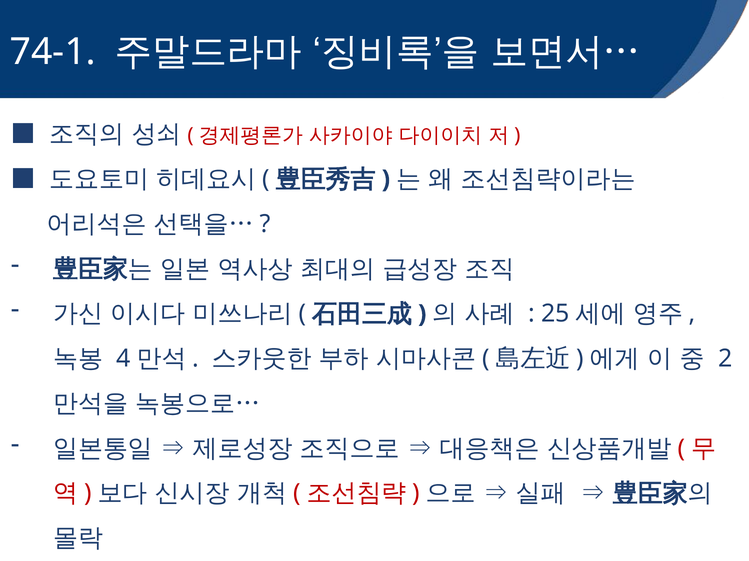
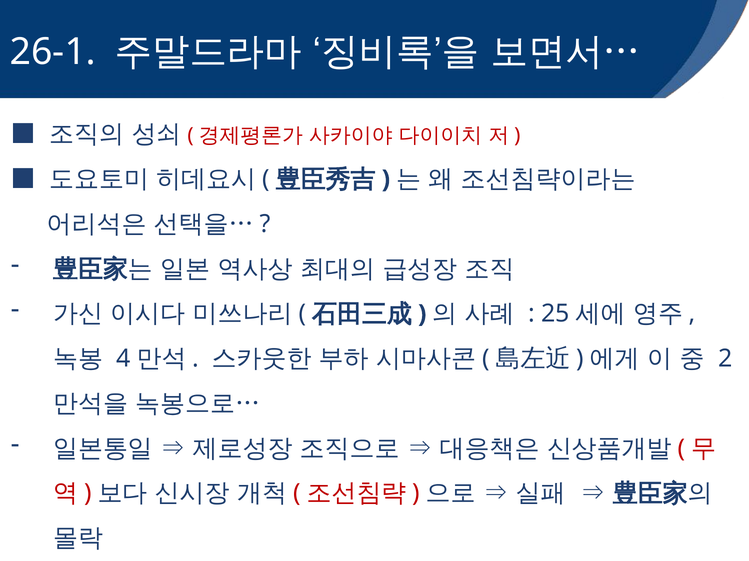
74-1: 74-1 -> 26-1
